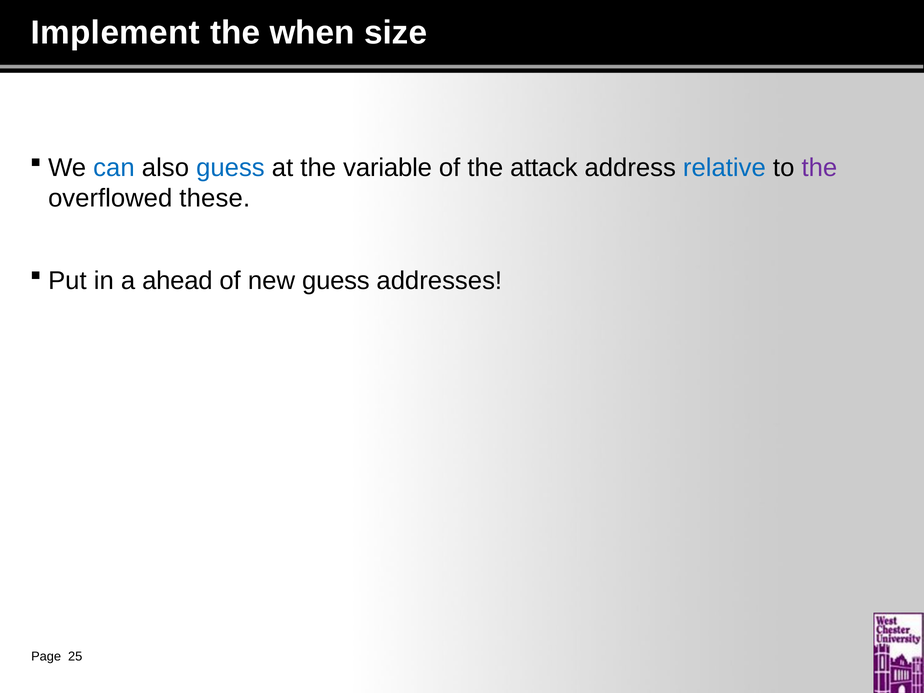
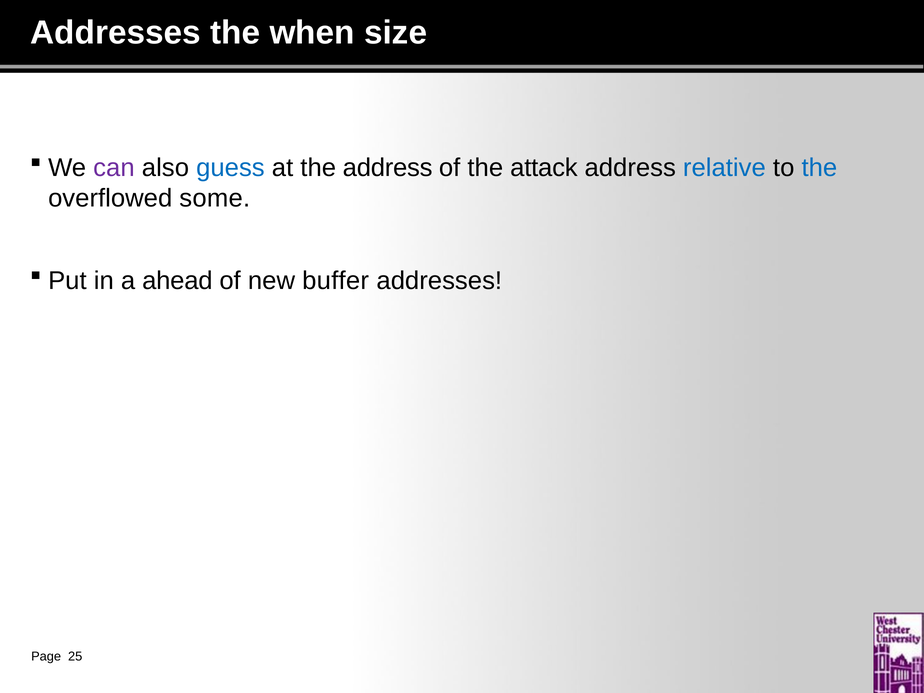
Implement at (115, 33): Implement -> Addresses
can colour: blue -> purple
the variable: variable -> address
the at (819, 168) colour: purple -> blue
these: these -> some
new guess: guess -> buffer
